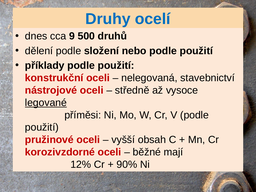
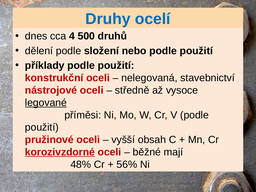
9: 9 -> 4
korozivzdorné underline: none -> present
12%: 12% -> 48%
90%: 90% -> 56%
